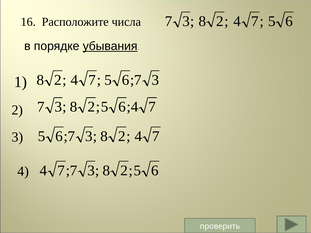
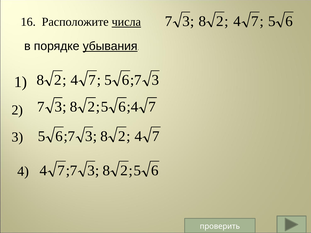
числа underline: none -> present
